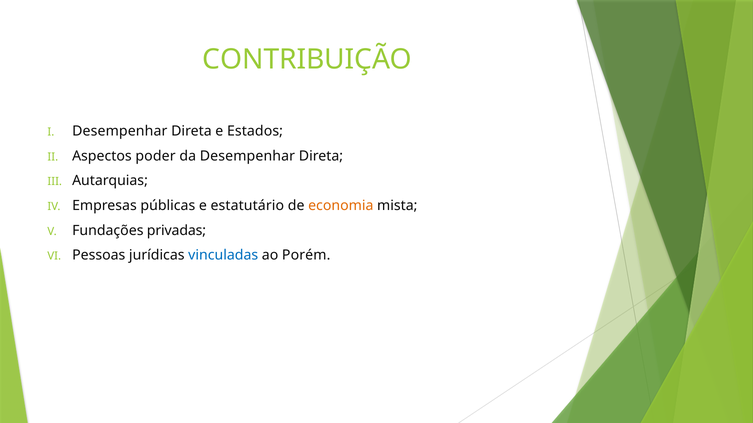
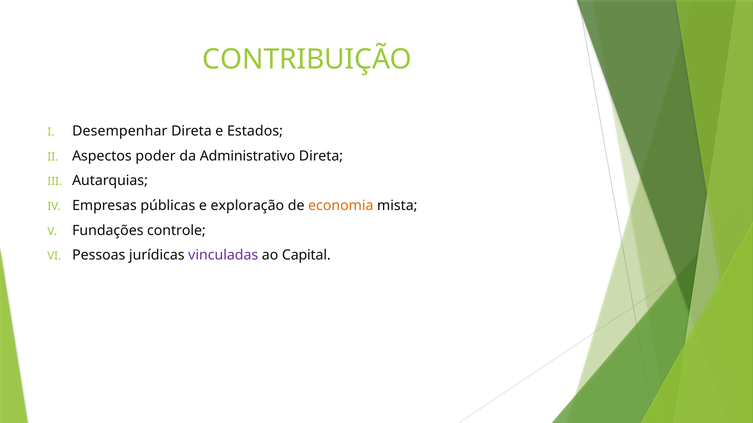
da Desempenhar: Desempenhar -> Administrativo
estatutário: estatutário -> exploração
privadas: privadas -> controle
vinculadas colour: blue -> purple
Porém: Porém -> Capital
